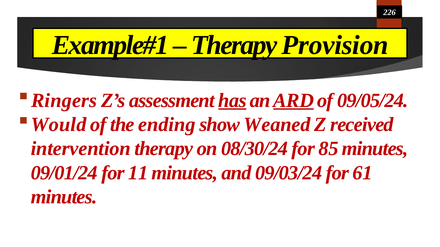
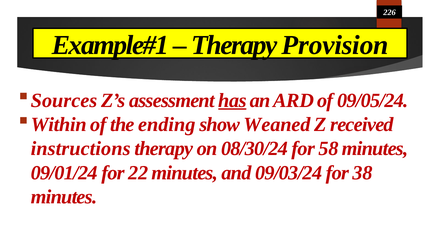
Ringers: Ringers -> Sources
ARD underline: present -> none
Would: Would -> Within
intervention: intervention -> instructions
85: 85 -> 58
11: 11 -> 22
61: 61 -> 38
